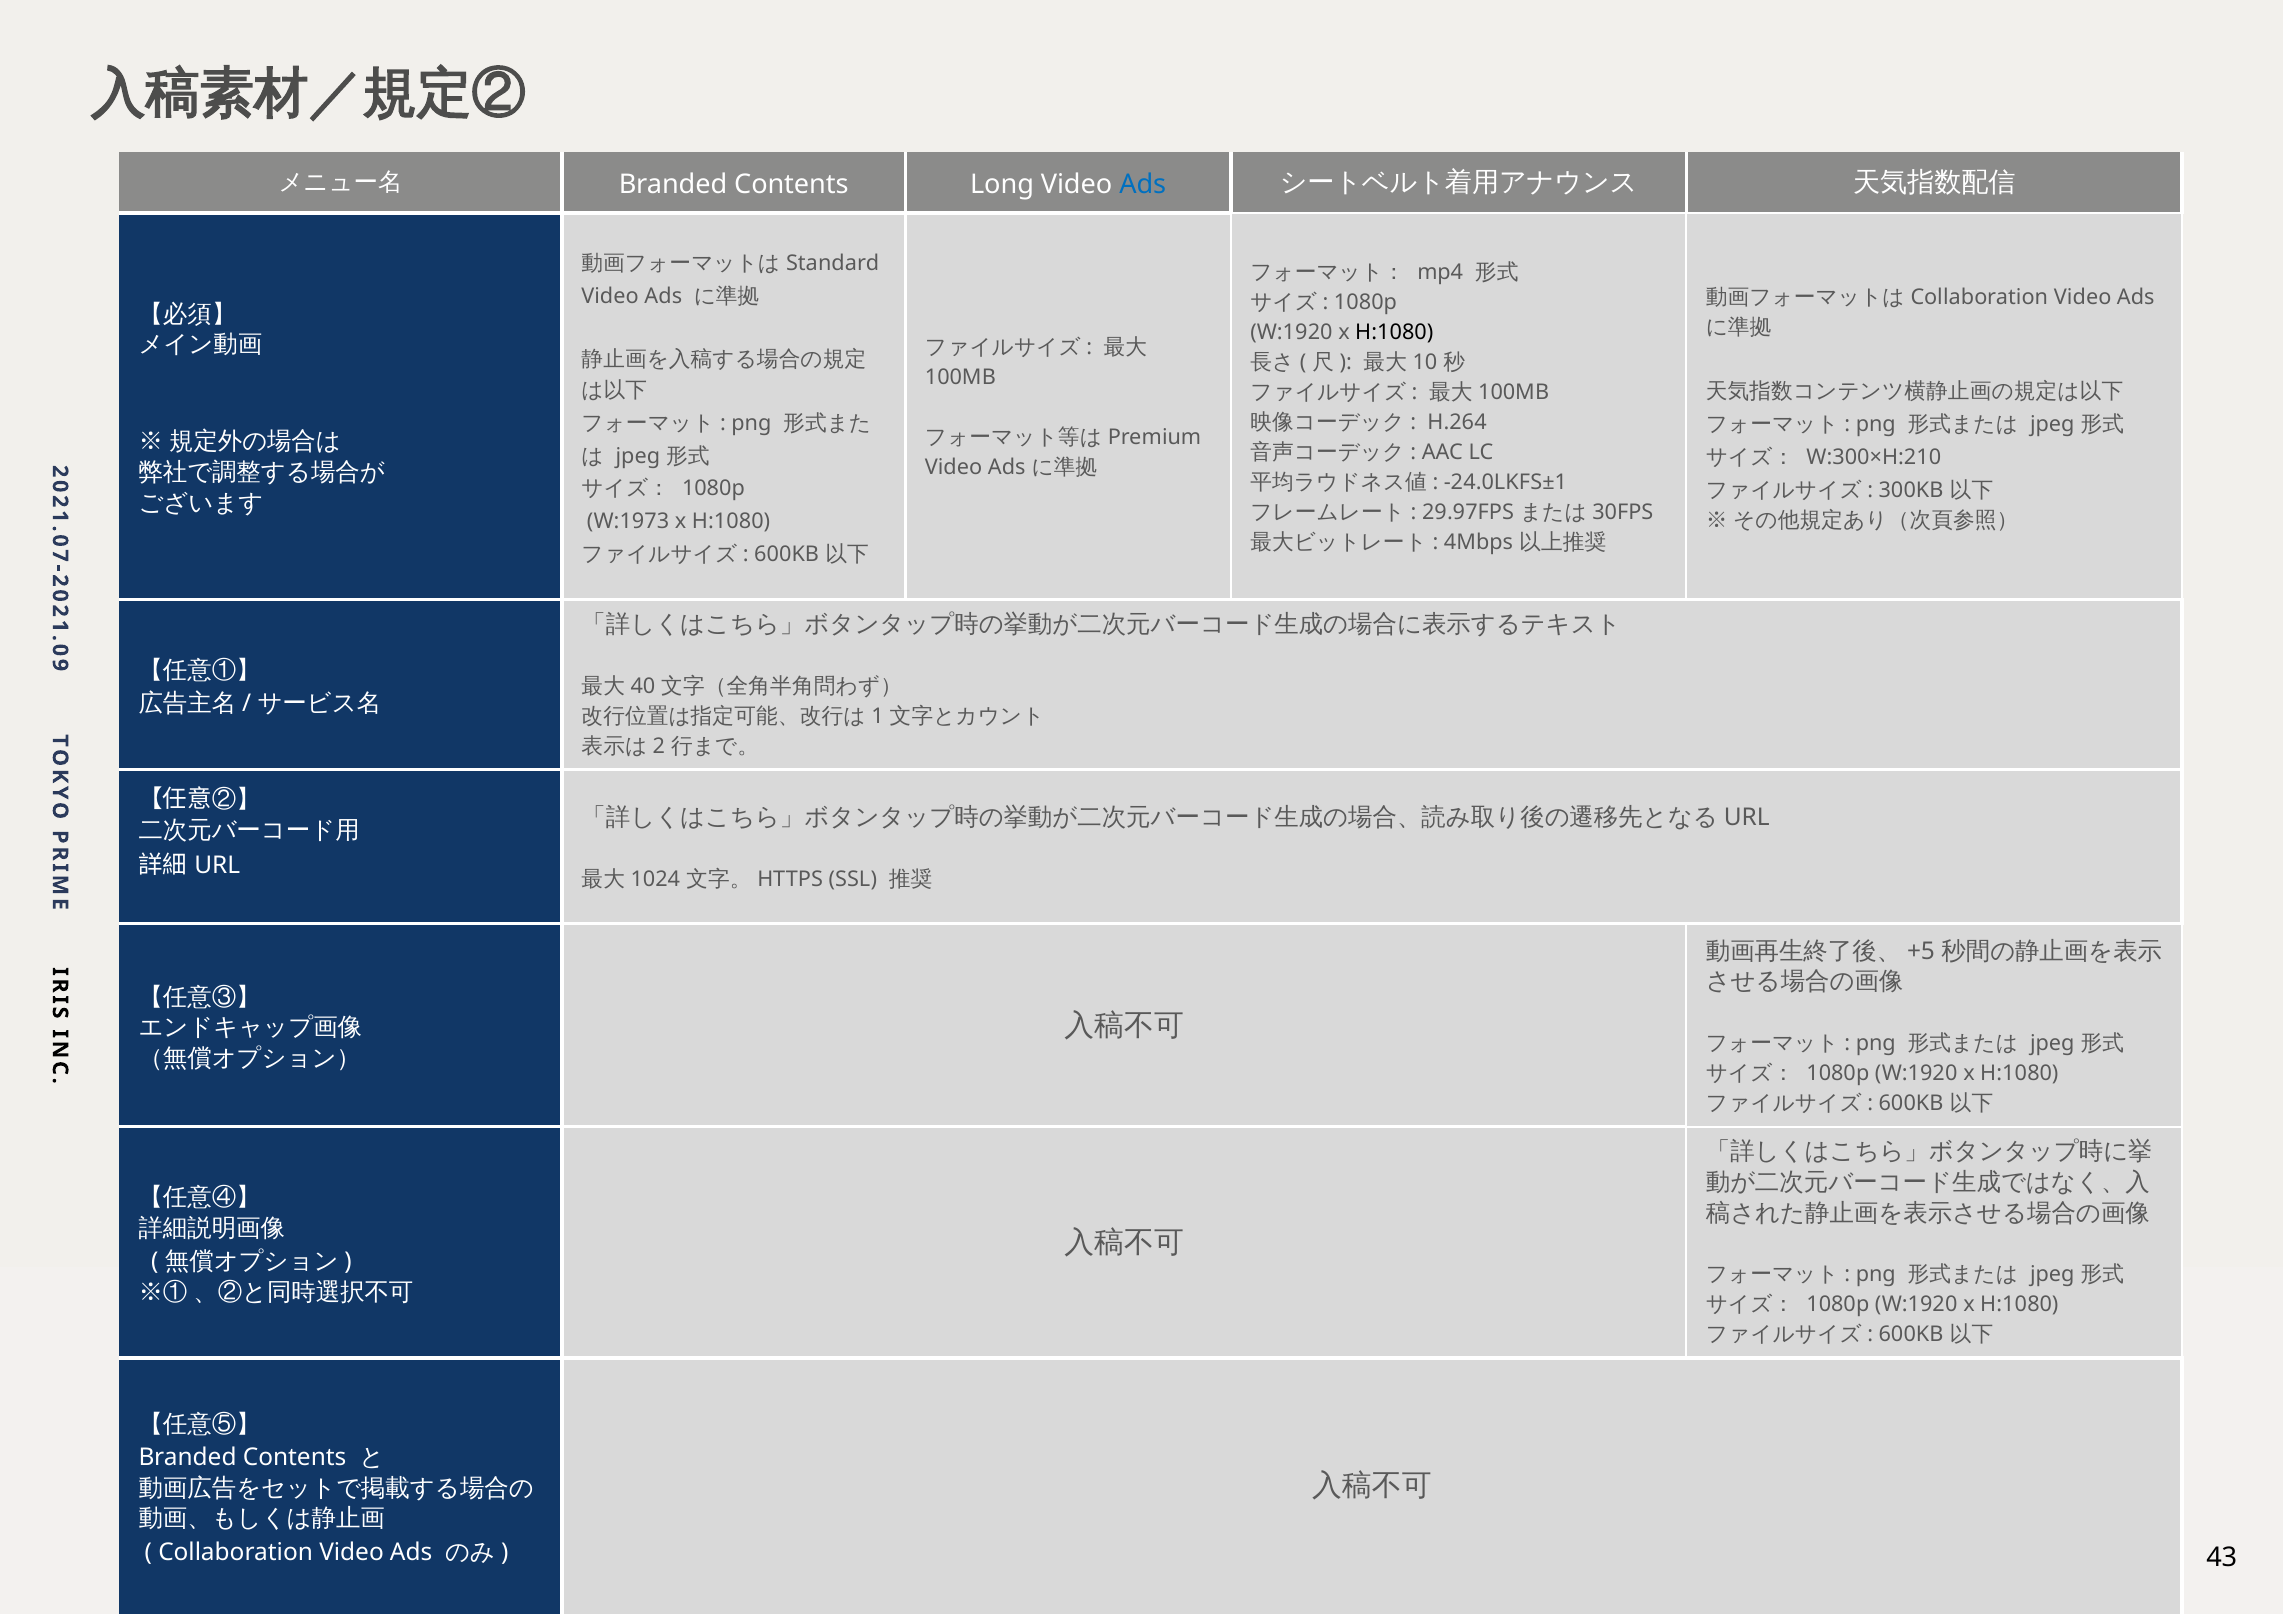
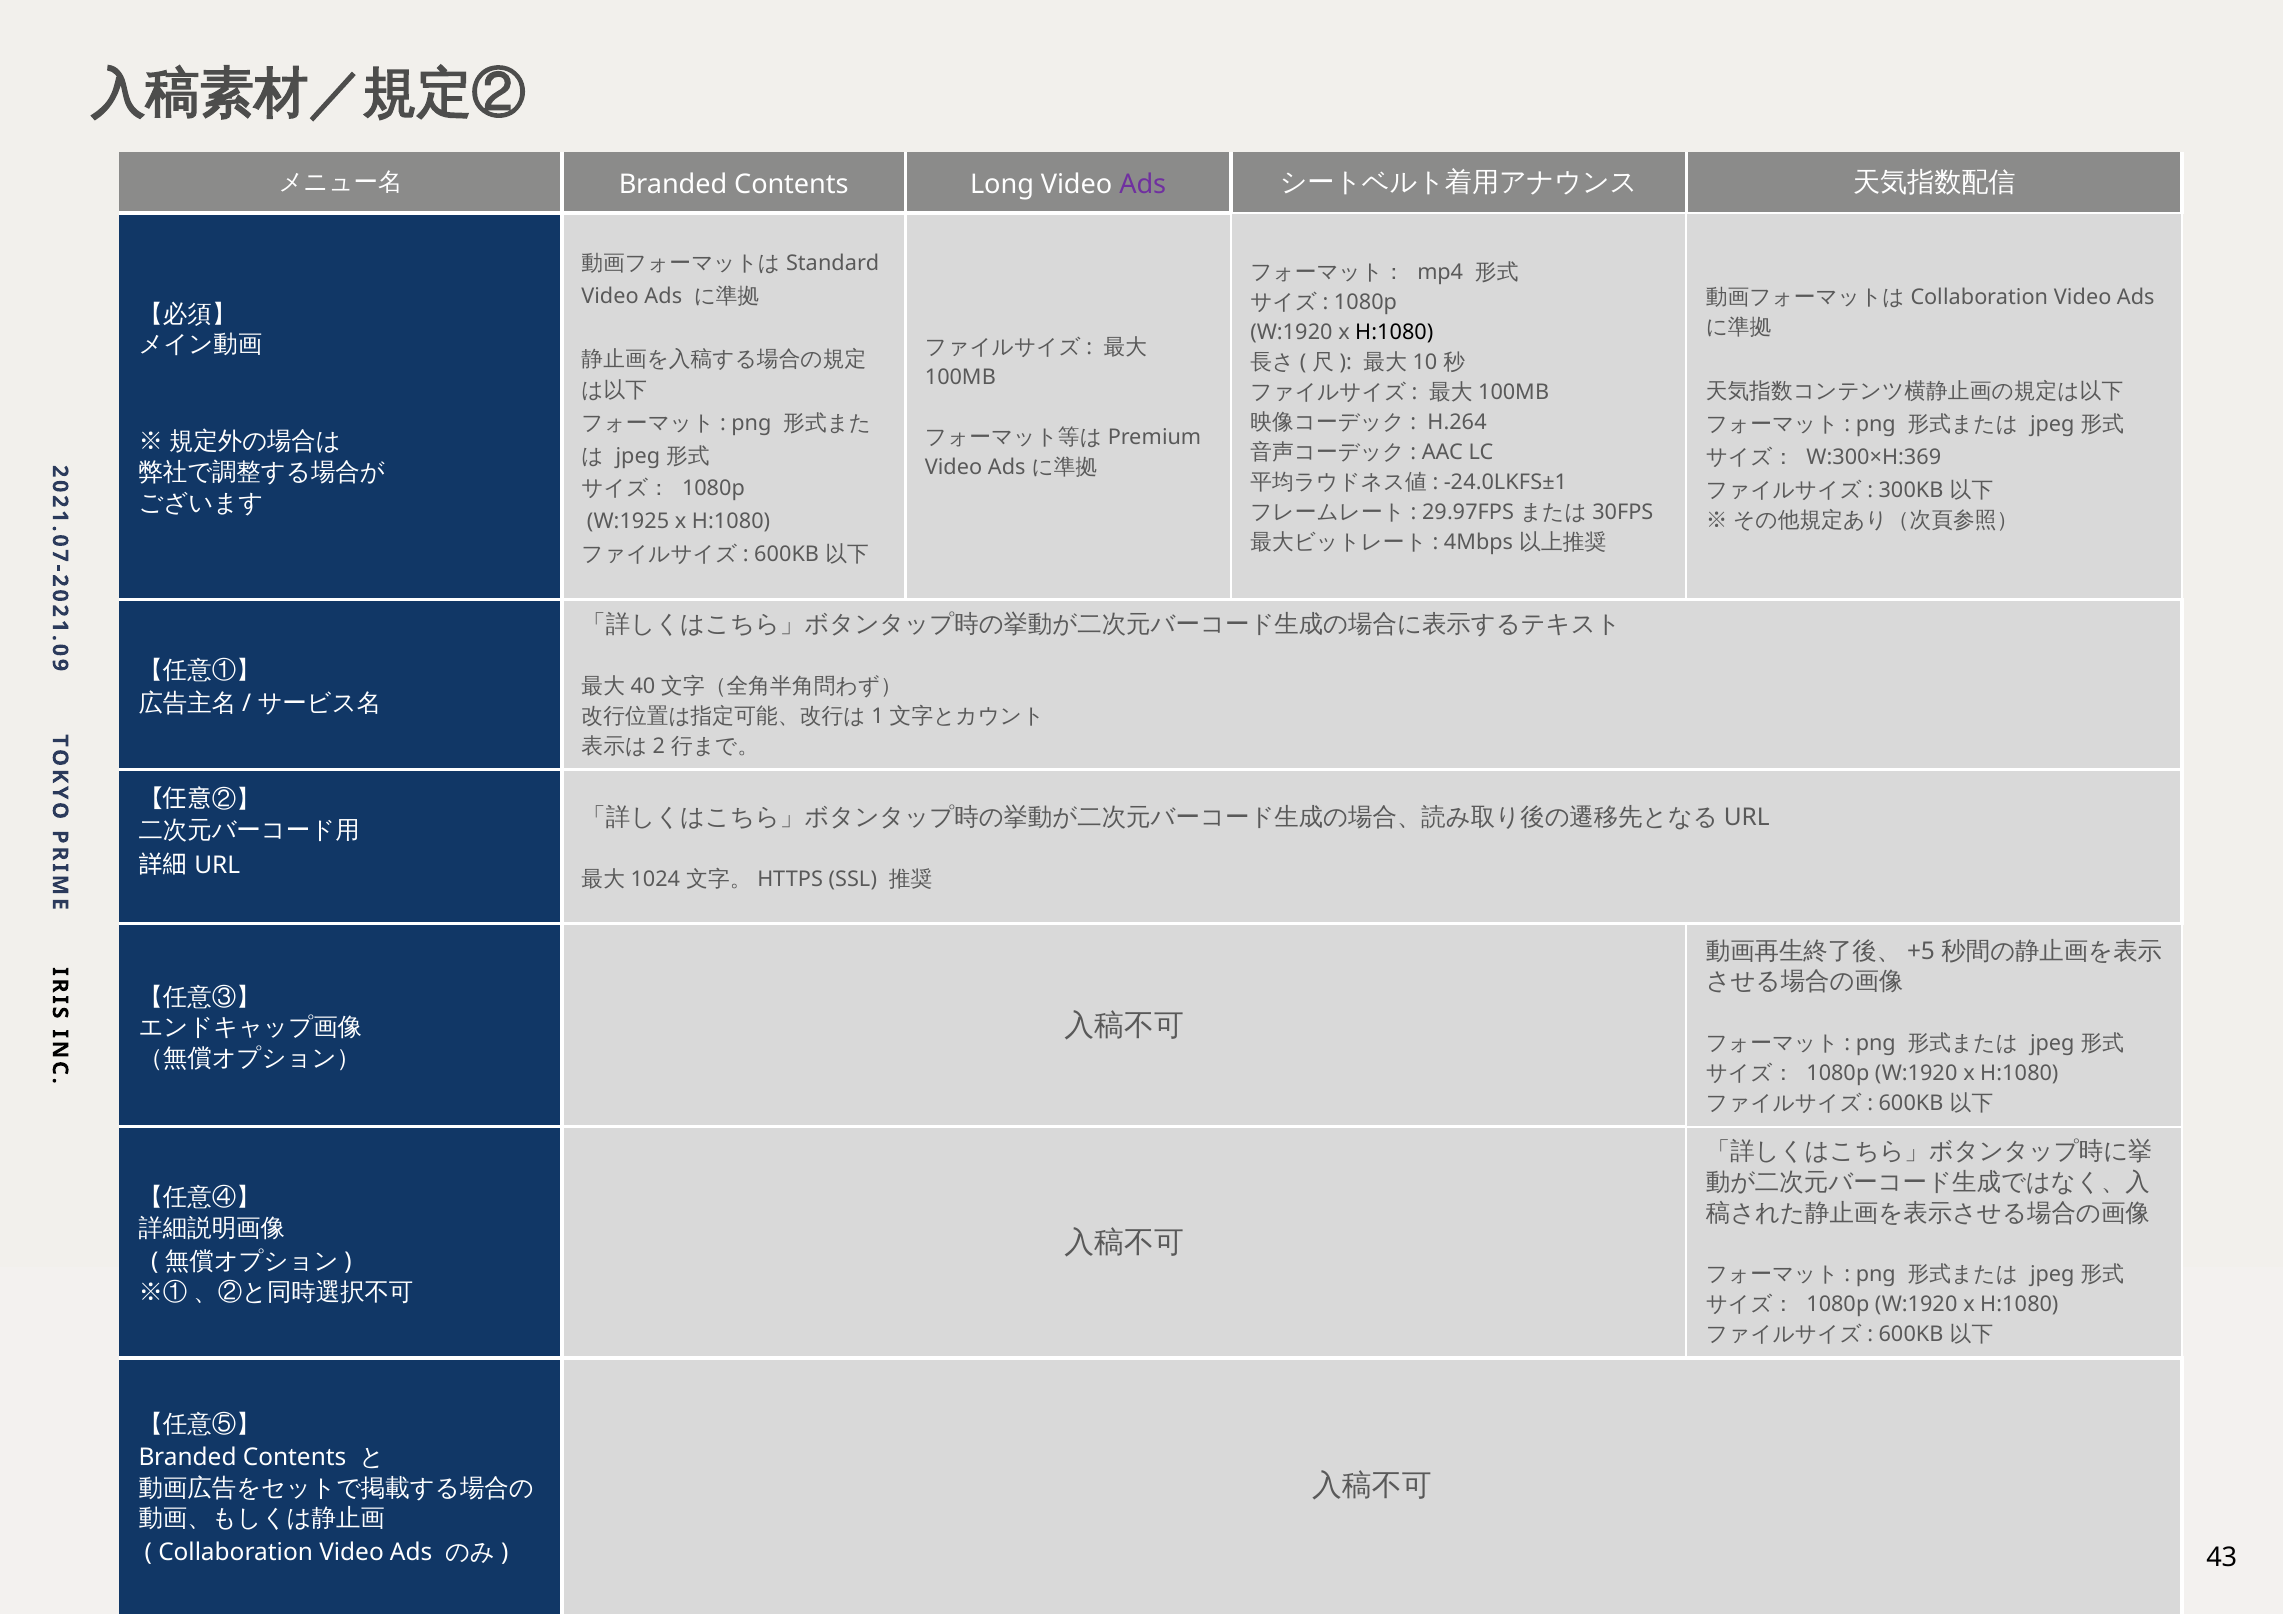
Ads at (1143, 184) colour: blue -> purple
W:300×H:210: W:300×H:210 -> W:300×H:369
W:1973: W:1973 -> W:1925
